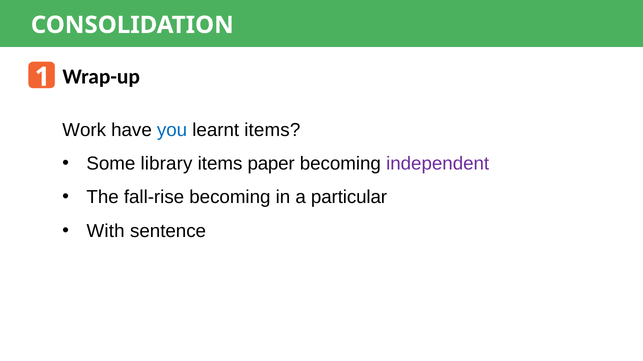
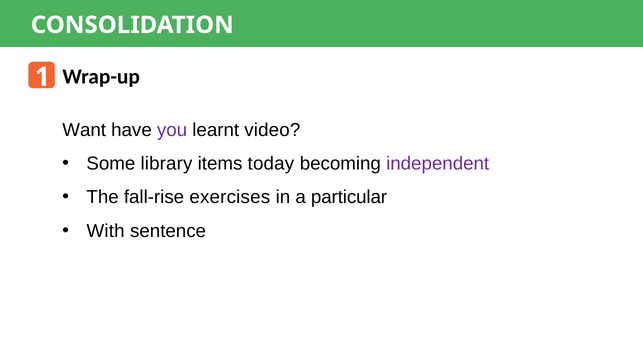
Work: Work -> Want
you colour: blue -> purple
learnt items: items -> video
paper: paper -> today
fall-rise becoming: becoming -> exercises
